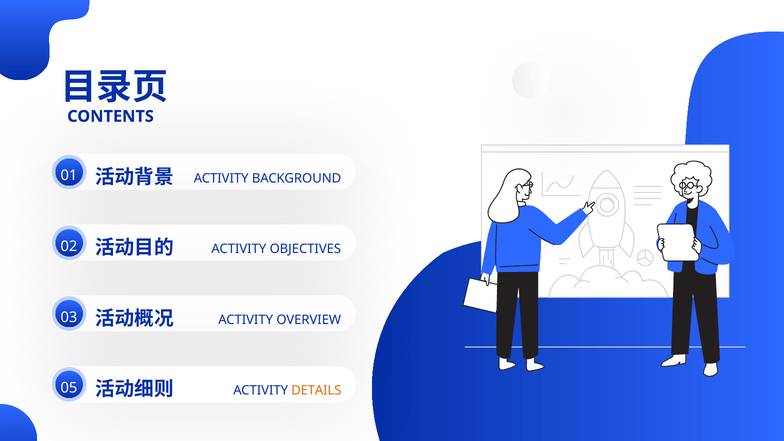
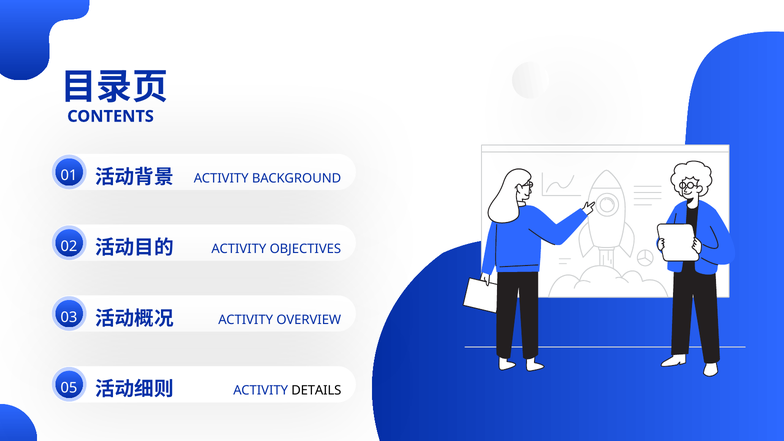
DETAILS colour: orange -> black
